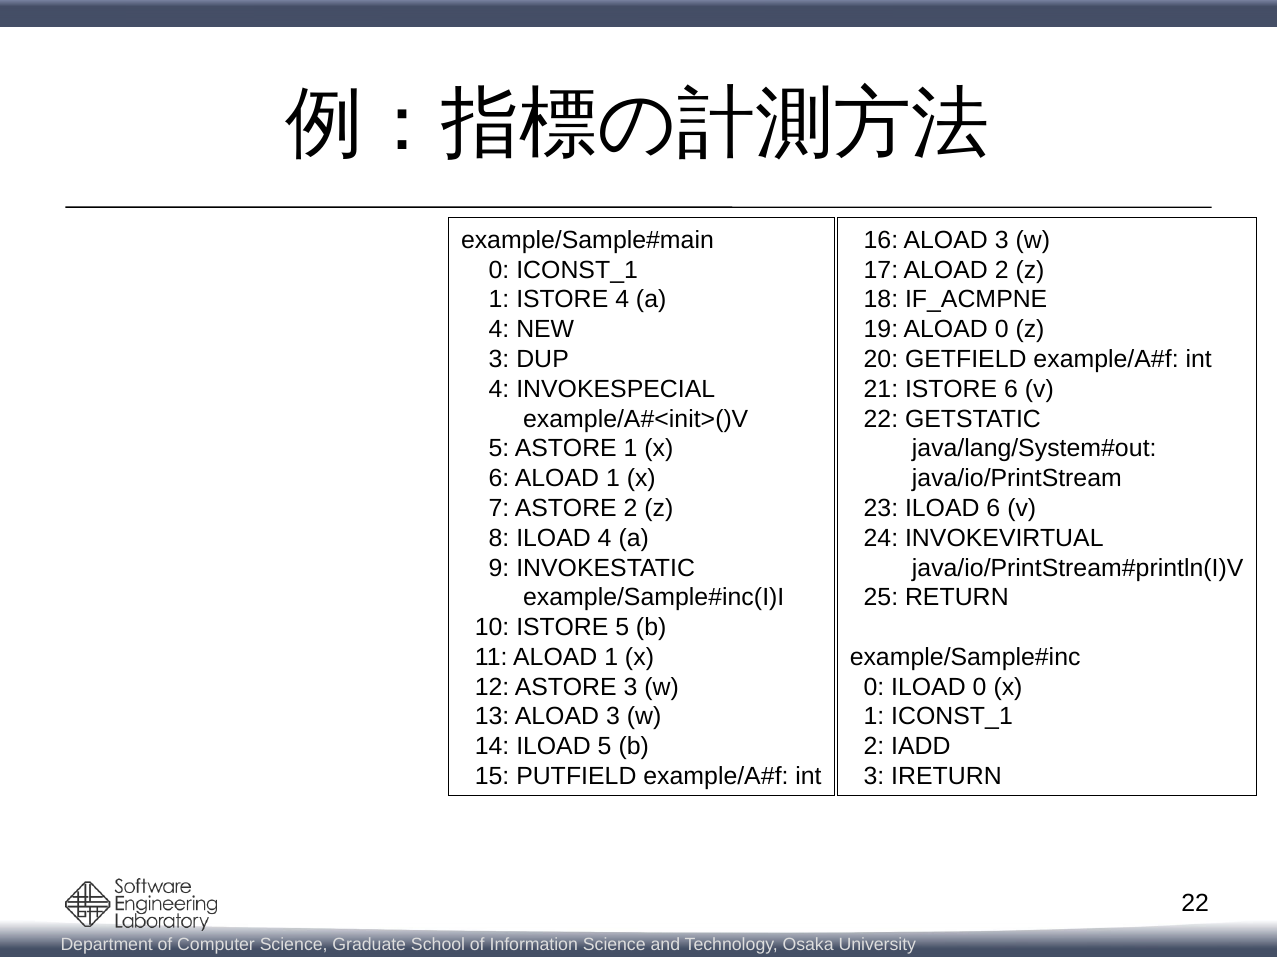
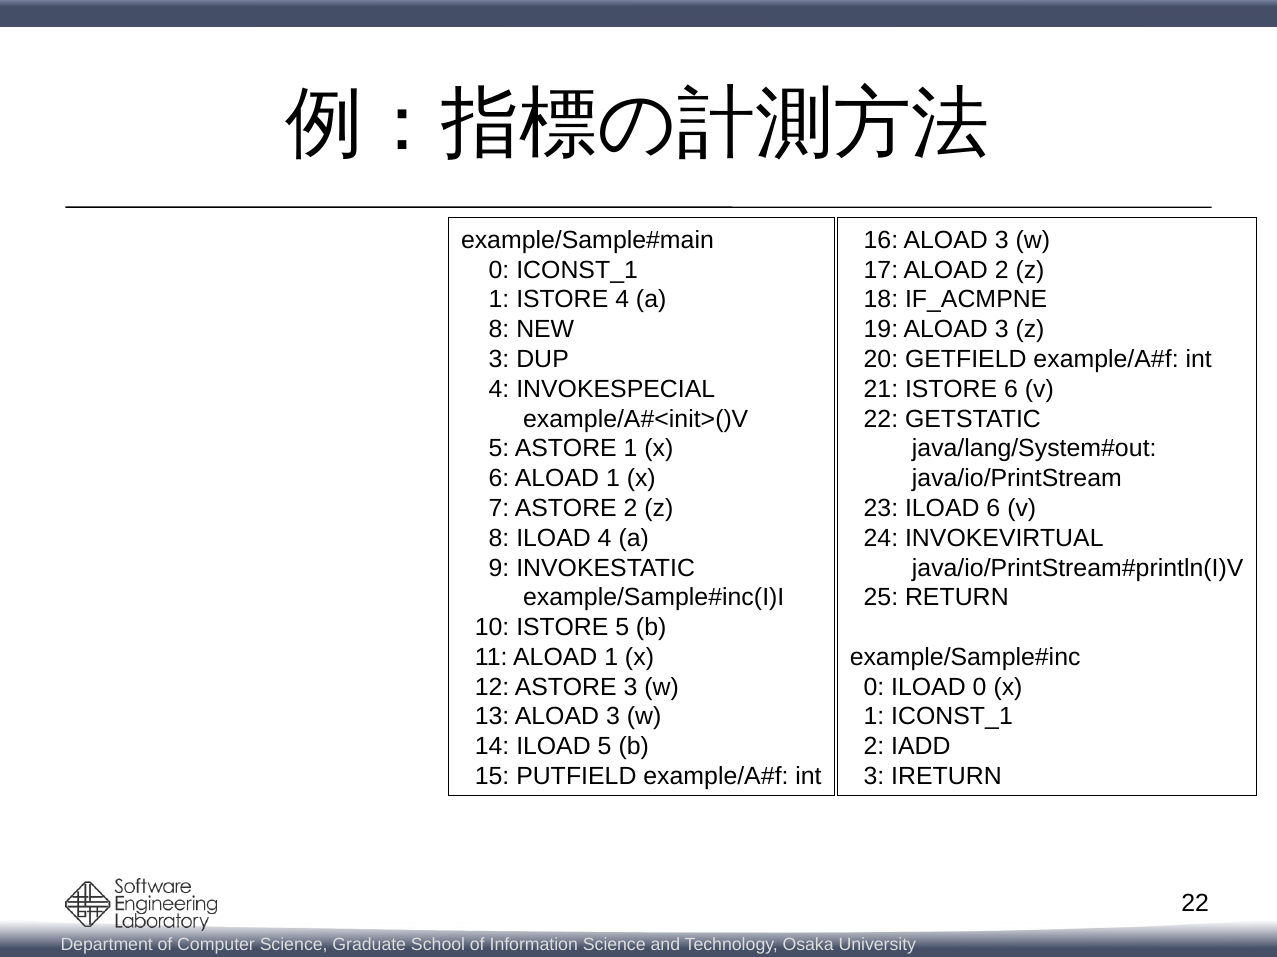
4 at (499, 330): 4 -> 8
19 ALOAD 0: 0 -> 3
